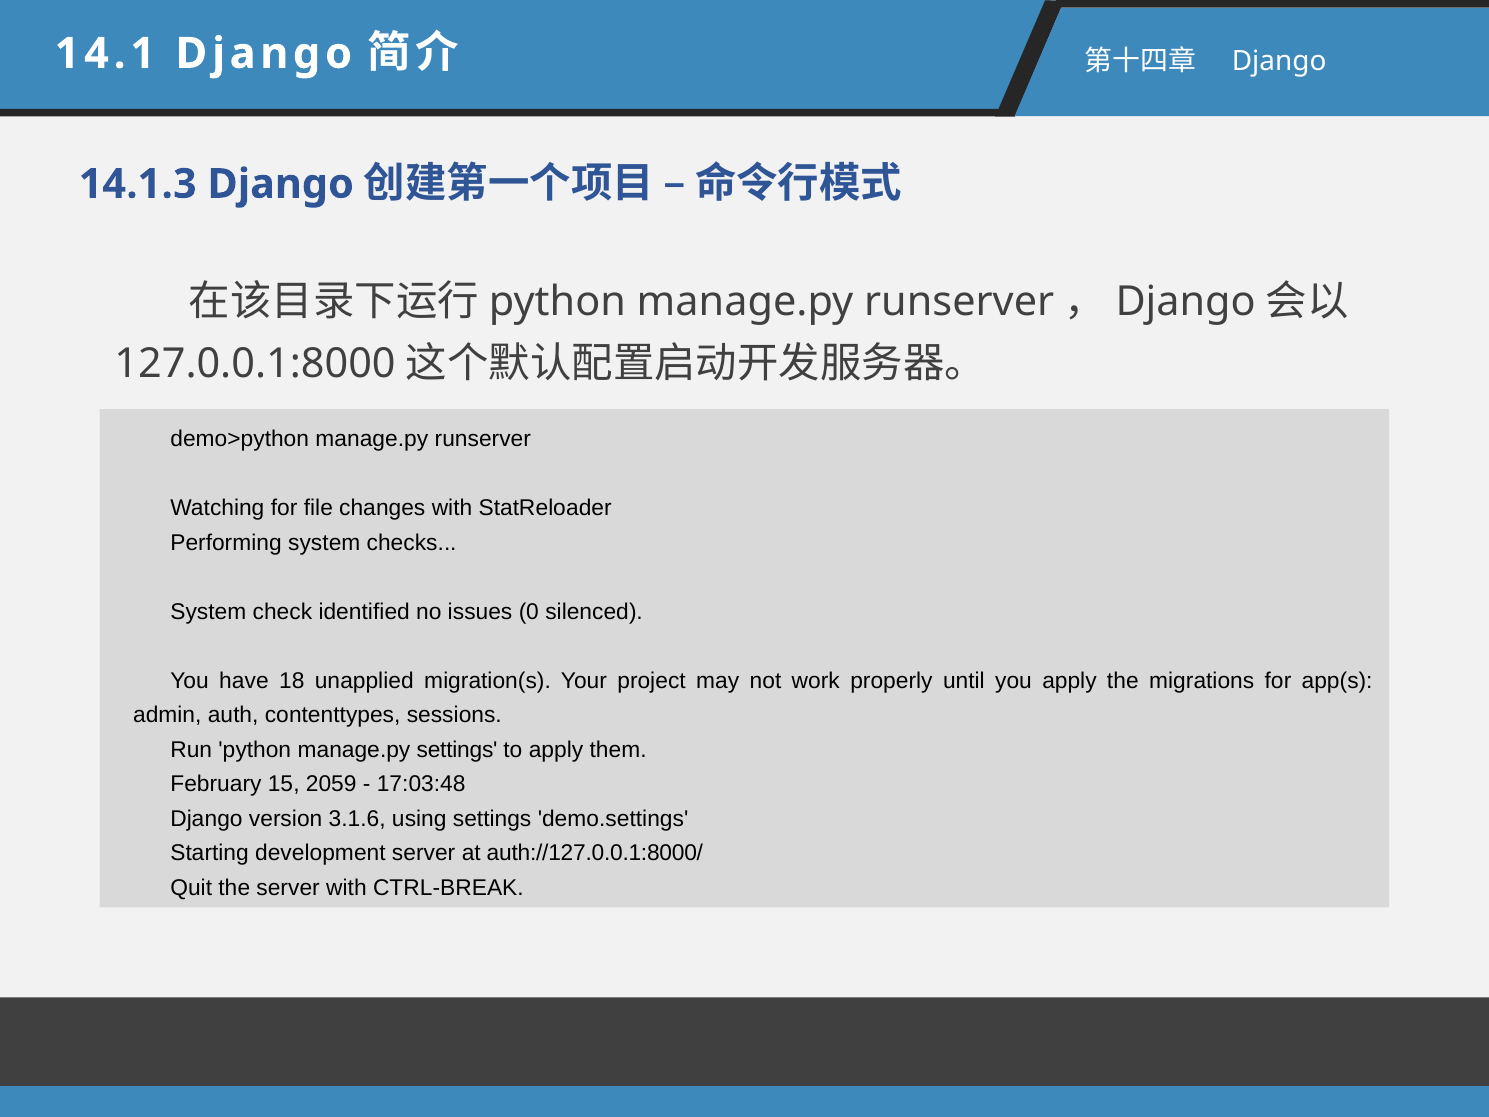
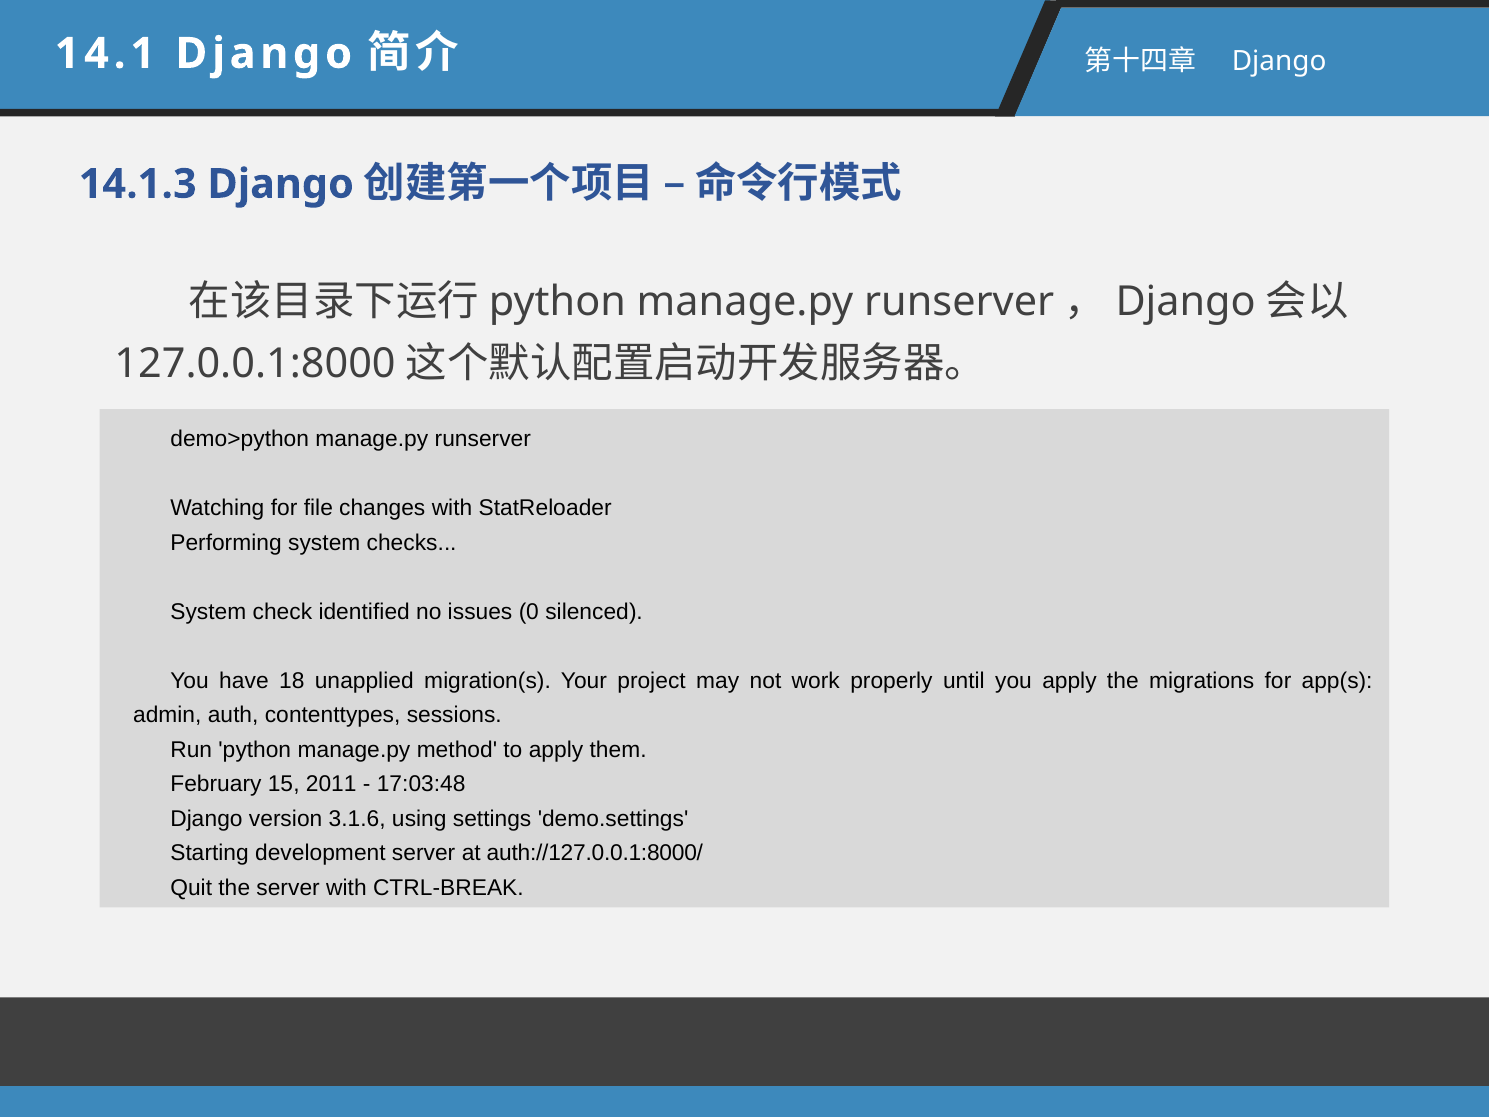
manage.py settings: settings -> method
2059: 2059 -> 2011
